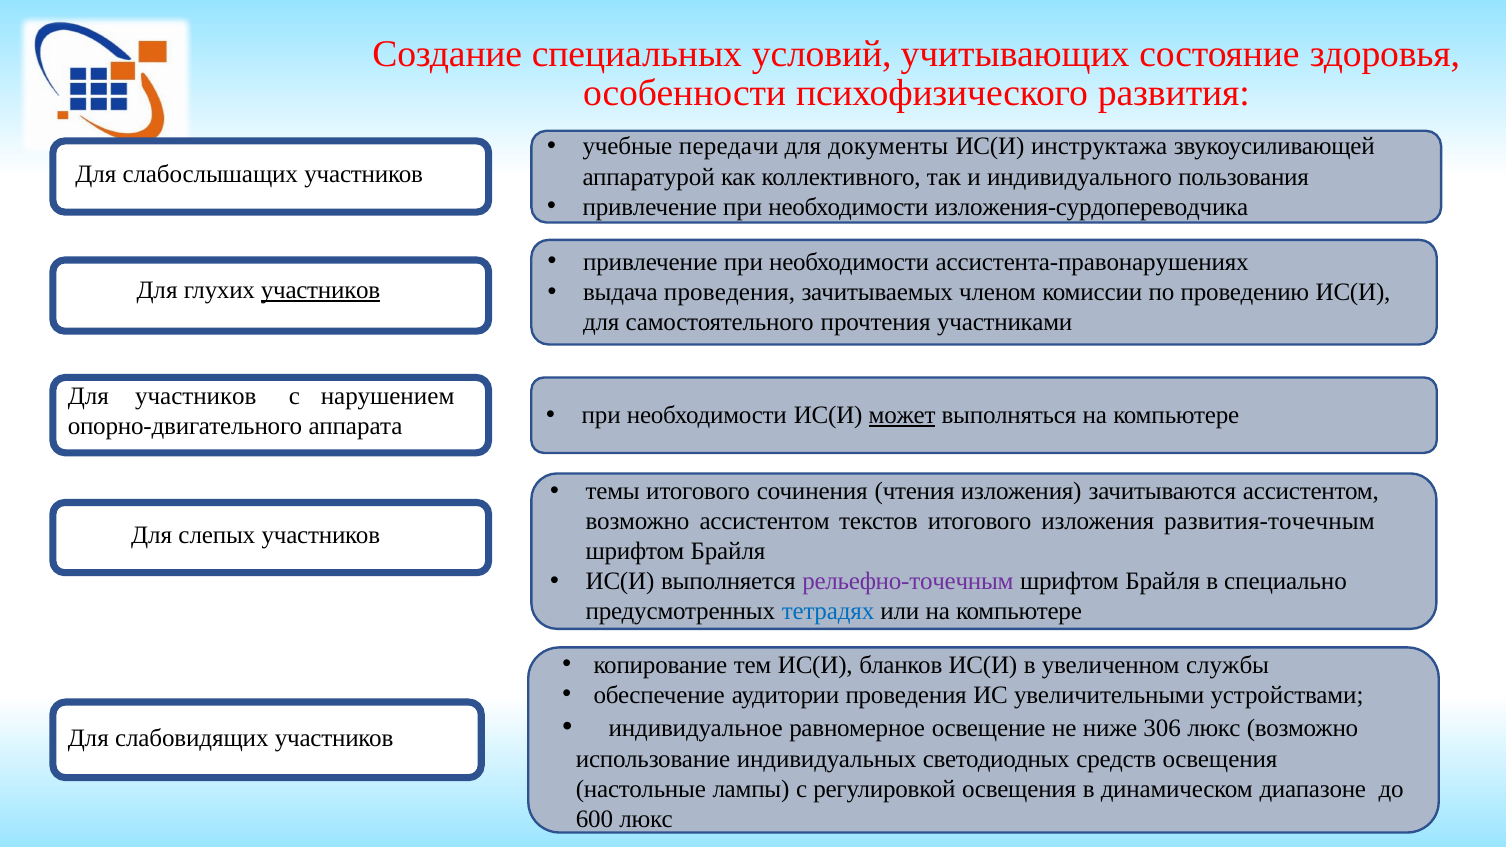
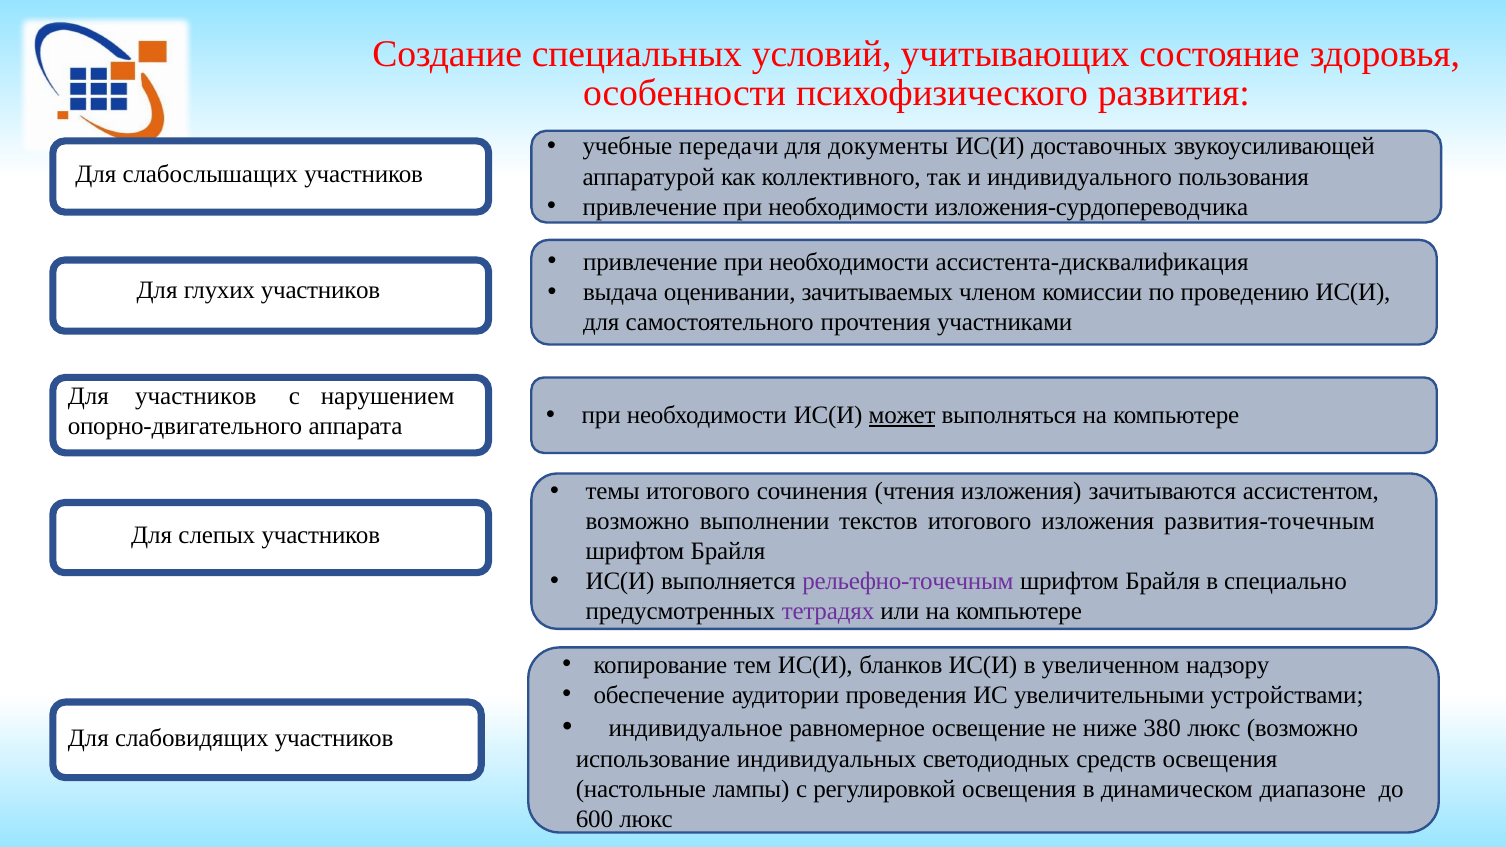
инструктажа: инструктажа -> доставочных
ассистента-правонарушениях: ассистента-правонарушениях -> ассистента-дисквалификация
участников at (321, 290) underline: present -> none
выдача проведения: проведения -> оценивании
возможно ассистентом: ассистентом -> выполнении
тетрадях colour: blue -> purple
службы: службы -> надзору
306: 306 -> 380
